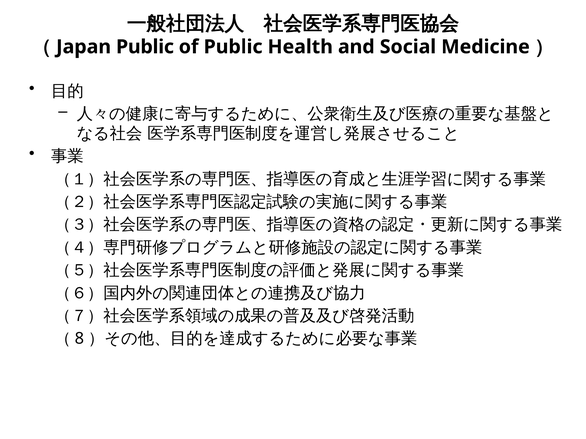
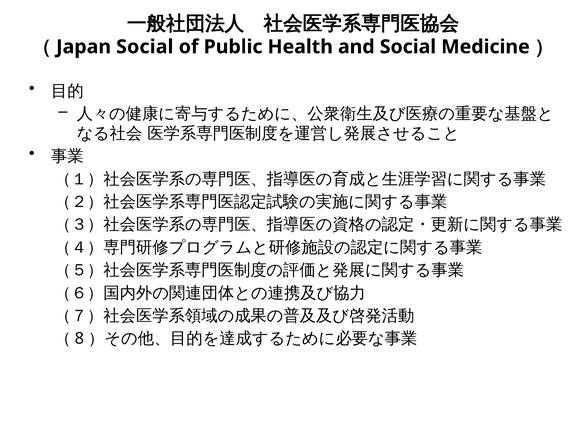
Public at (145, 47): Public -> Social
